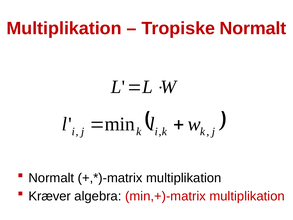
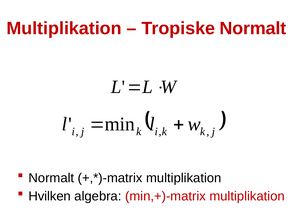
Kræver: Kræver -> Hvilken
